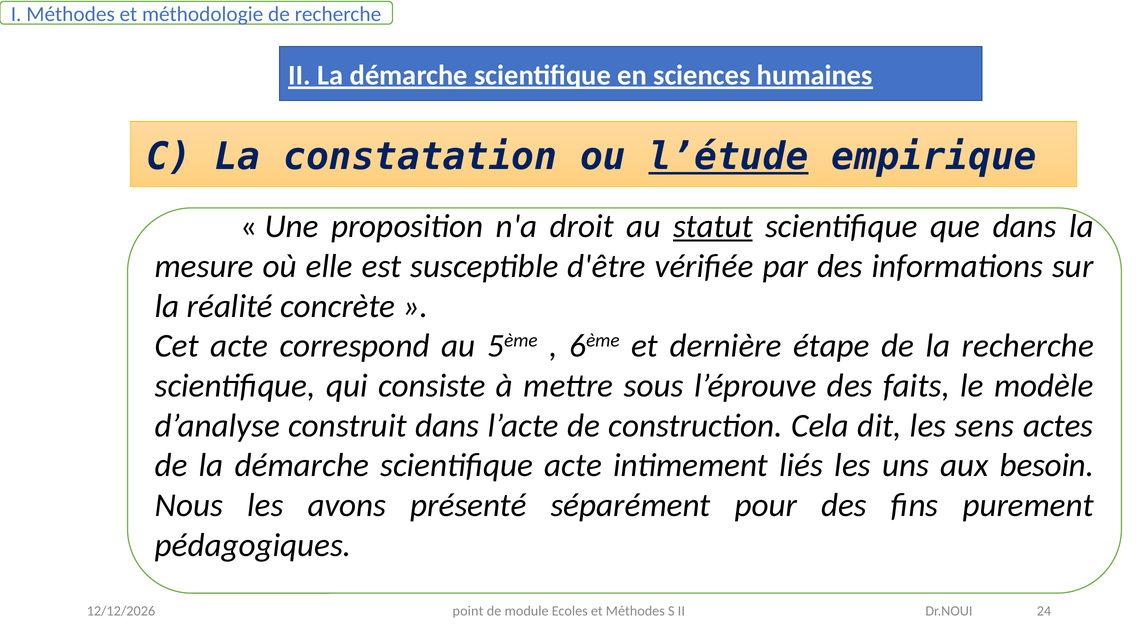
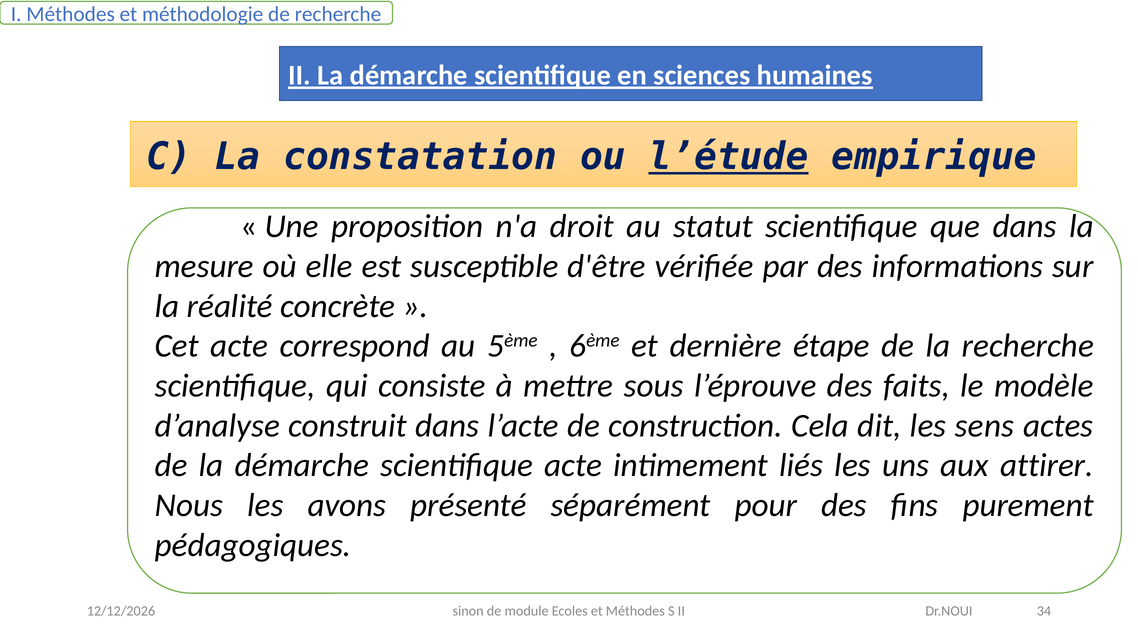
statut underline: present -> none
besoin: besoin -> attirer
point: point -> sinon
24: 24 -> 34
